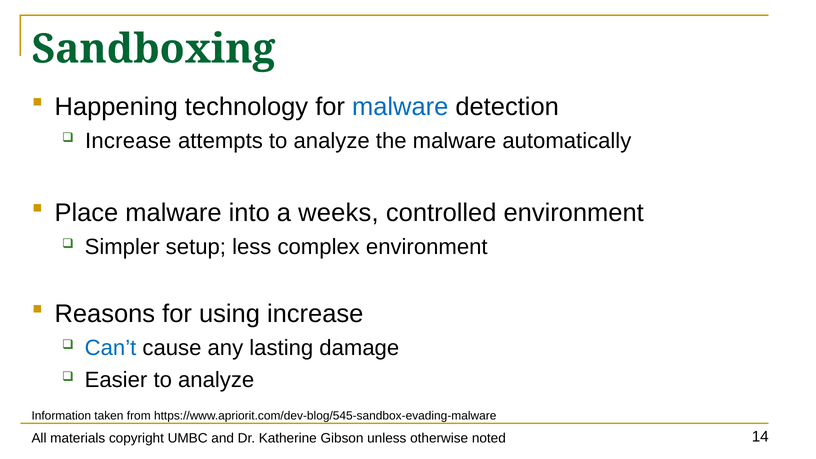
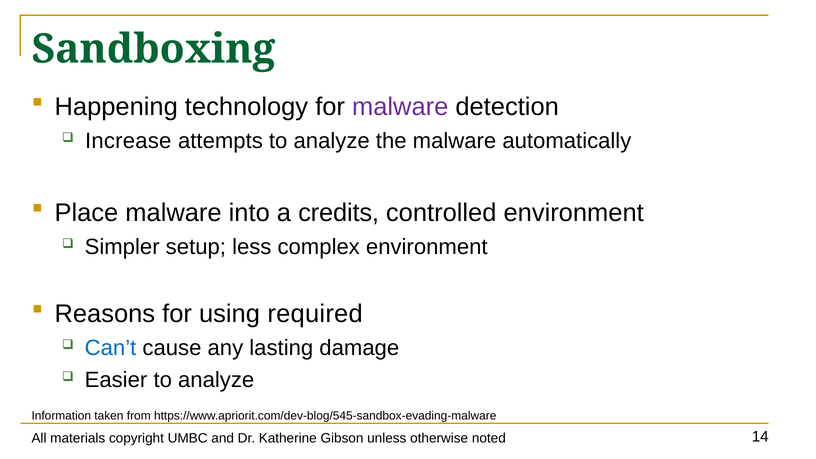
malware at (400, 107) colour: blue -> purple
weeks: weeks -> credits
using increase: increase -> required
